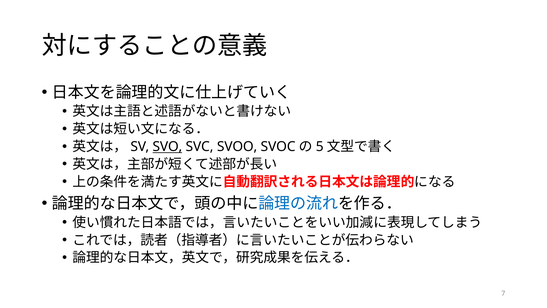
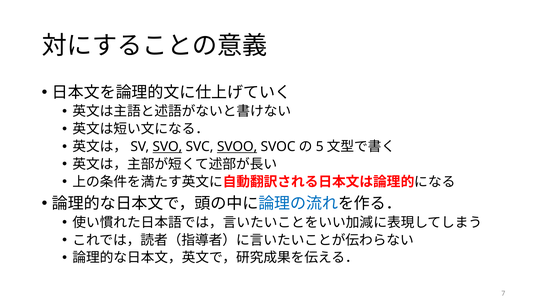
SVOO underline: none -> present
